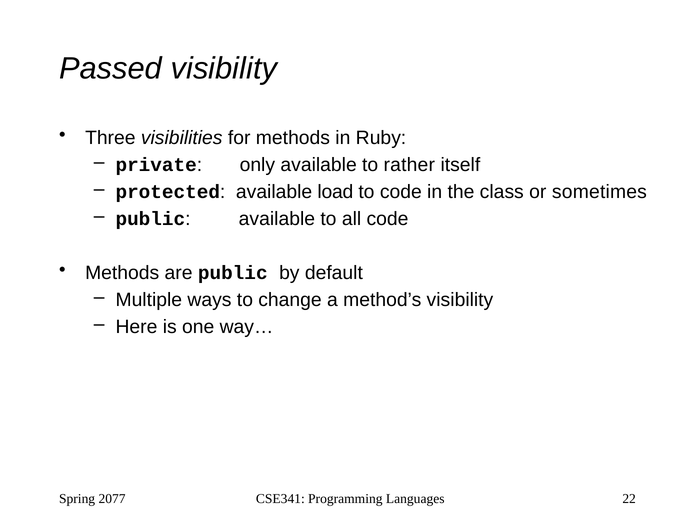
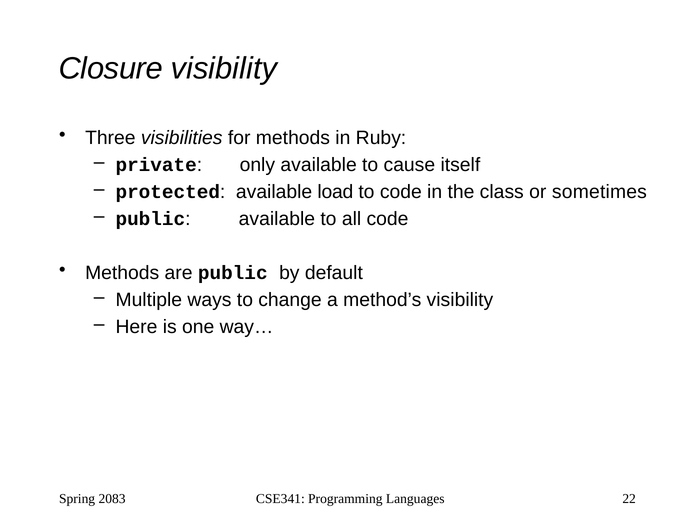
Passed: Passed -> Closure
rather: rather -> cause
2077: 2077 -> 2083
